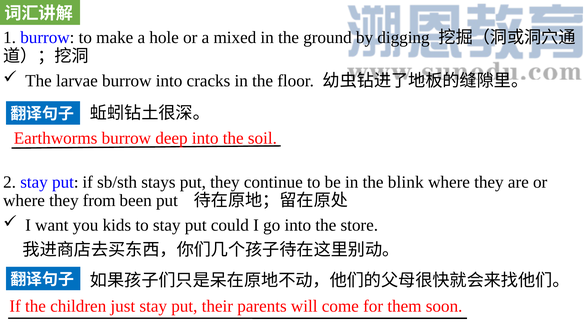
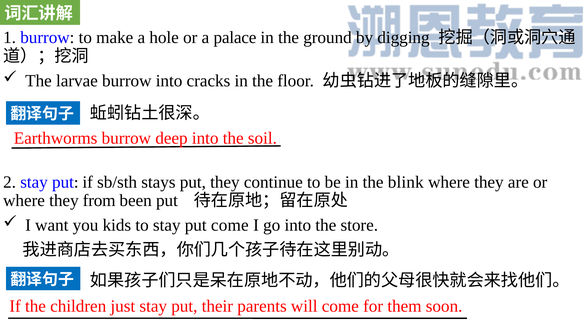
mixed: mixed -> palace
put could: could -> come
